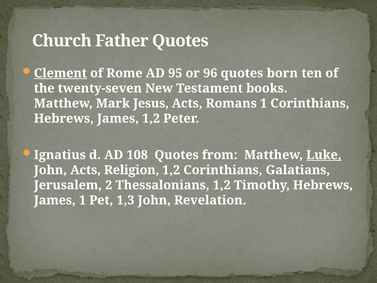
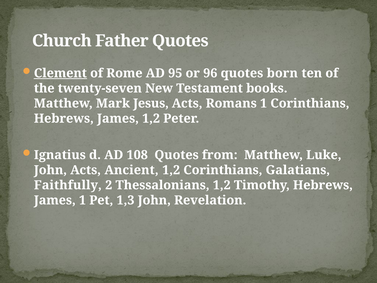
Luke underline: present -> none
Religion: Religion -> Ancient
Jerusalem: Jerusalem -> Faithfully
